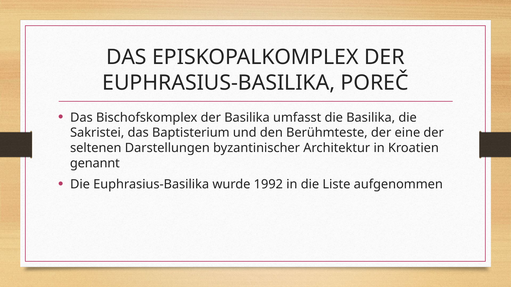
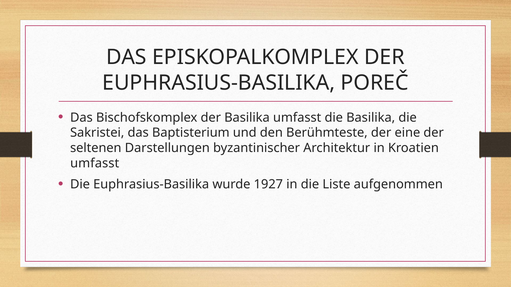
genannt at (95, 164): genannt -> umfasst
1992: 1992 -> 1927
